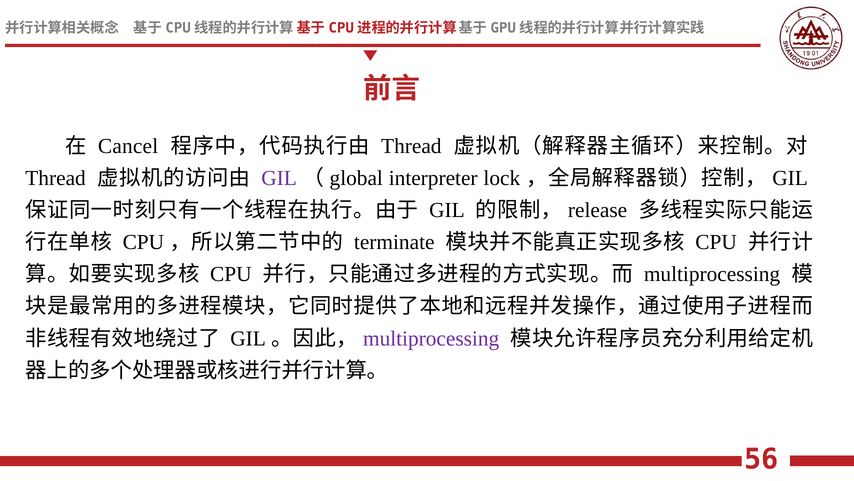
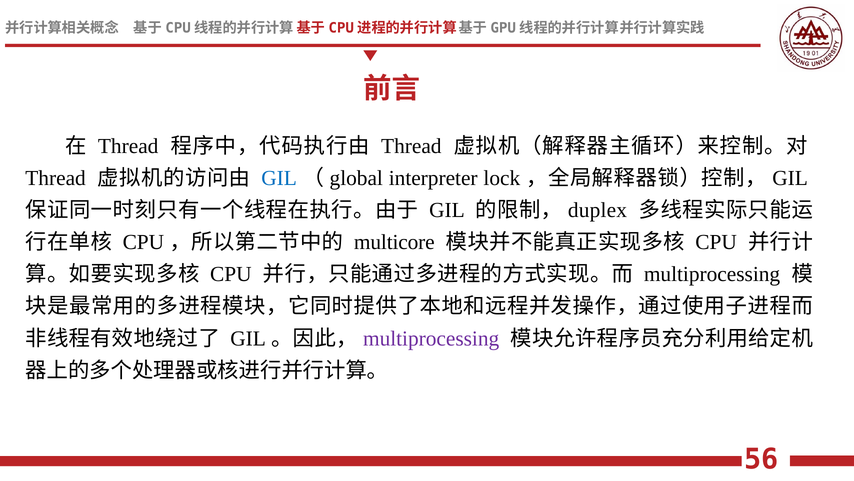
Cancel at (128, 146): Cancel -> Thread
GIL at (279, 178) colour: purple -> blue
release: release -> duplex
terminate: terminate -> multicore
